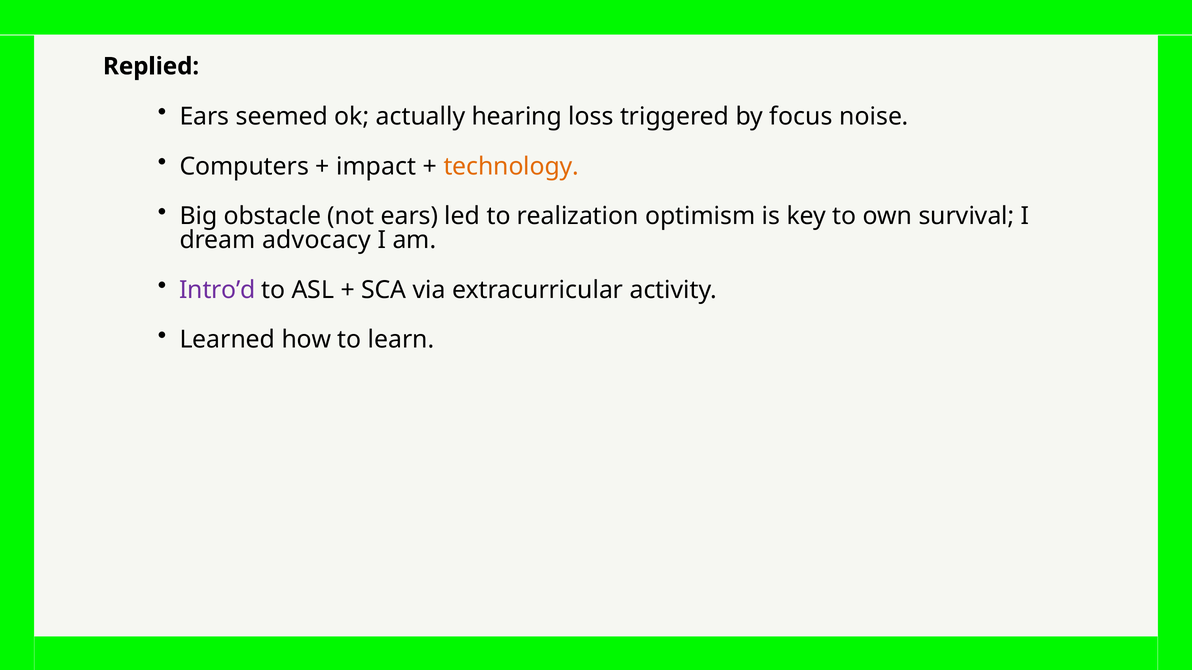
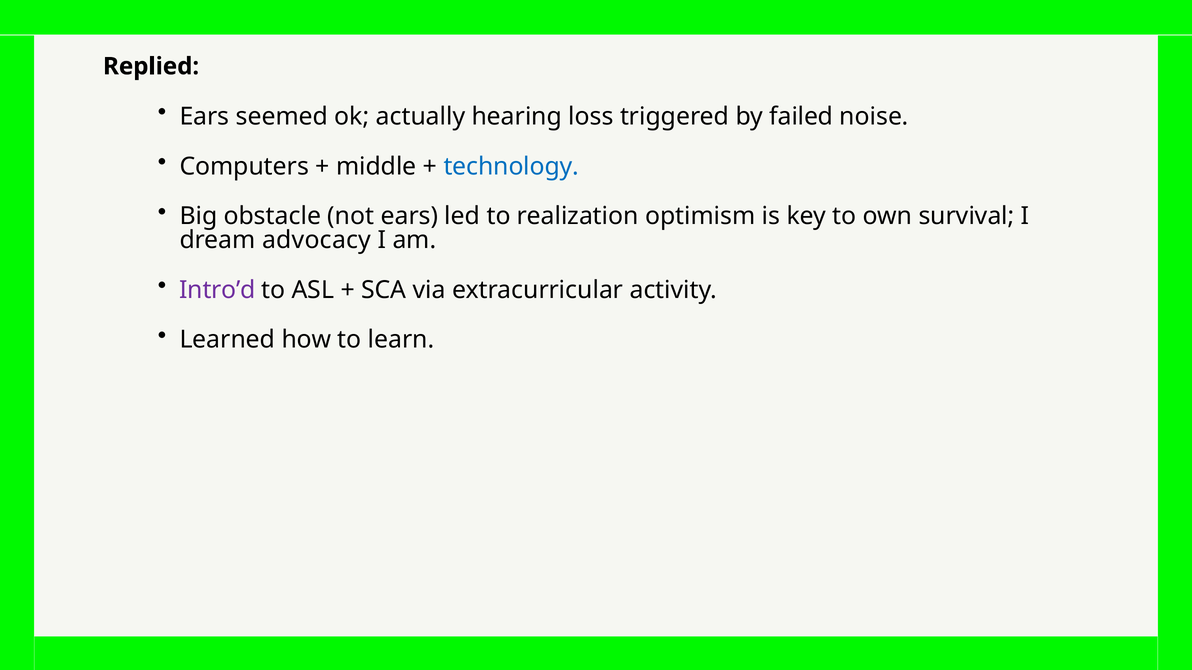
focus: focus -> failed
impact: impact -> middle
technology colour: orange -> blue
